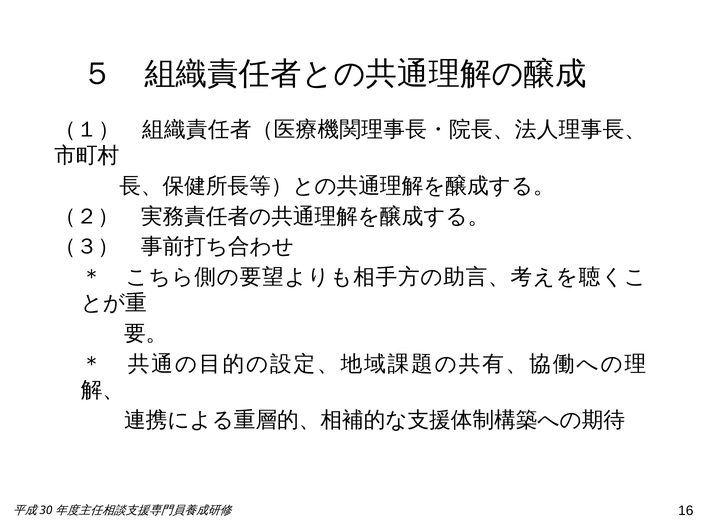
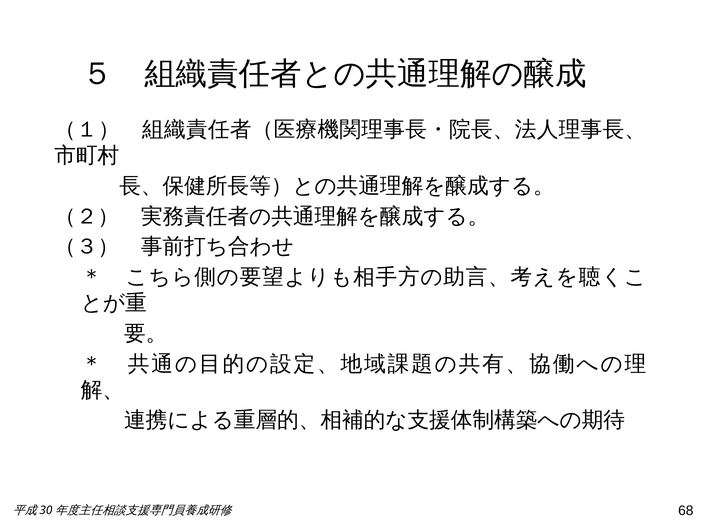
16: 16 -> 68
